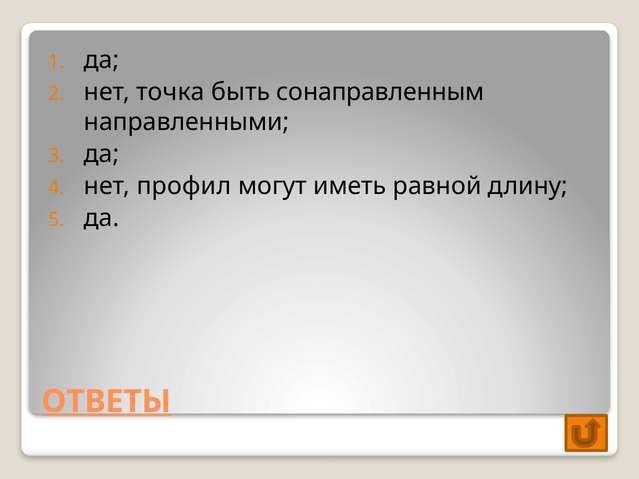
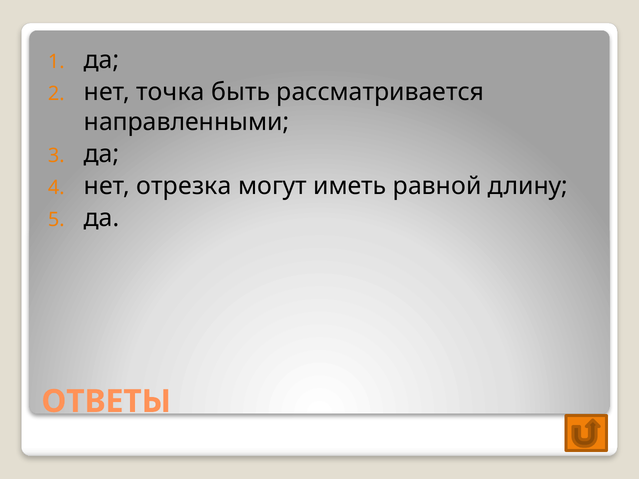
сонаправленным: сонаправленным -> рассматривается
профил: профил -> отрезка
ОТВЕТЫ underline: present -> none
